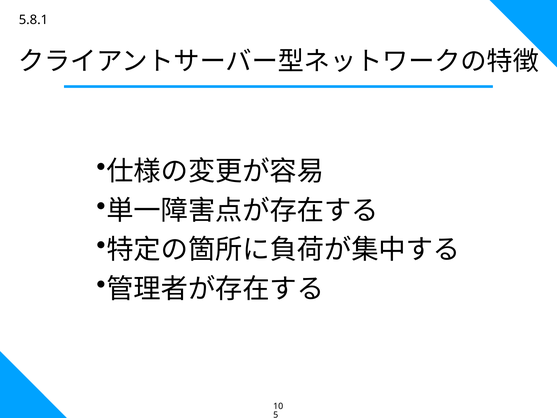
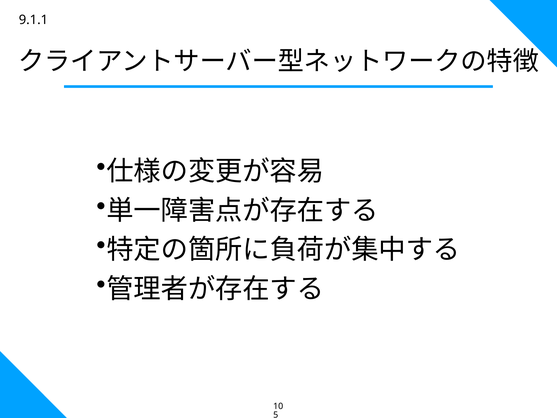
5.8.1: 5.8.1 -> 9.1.1
